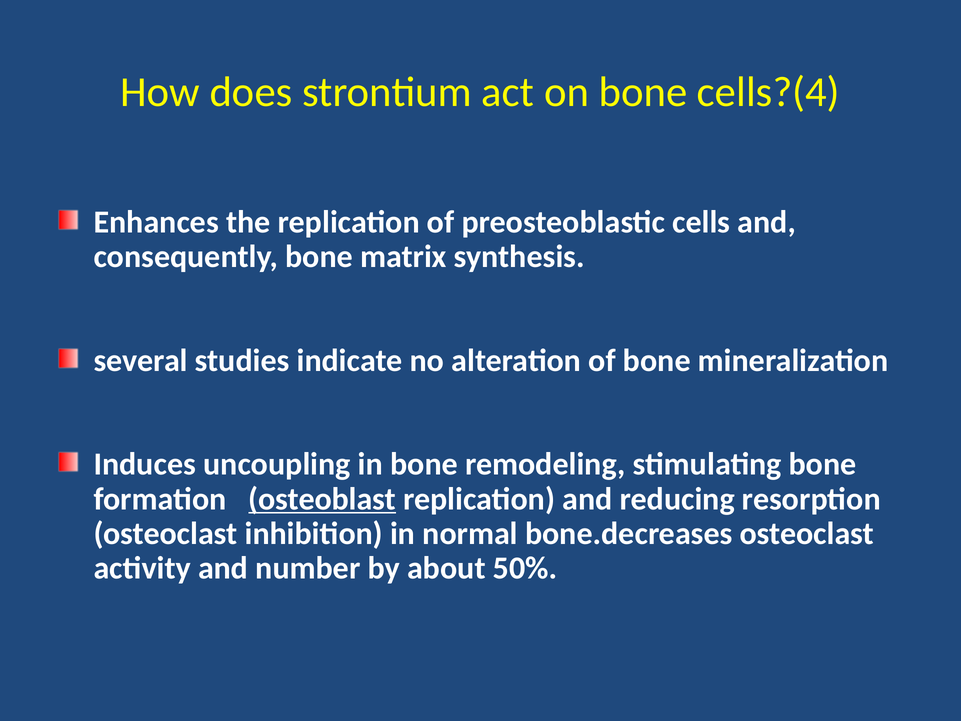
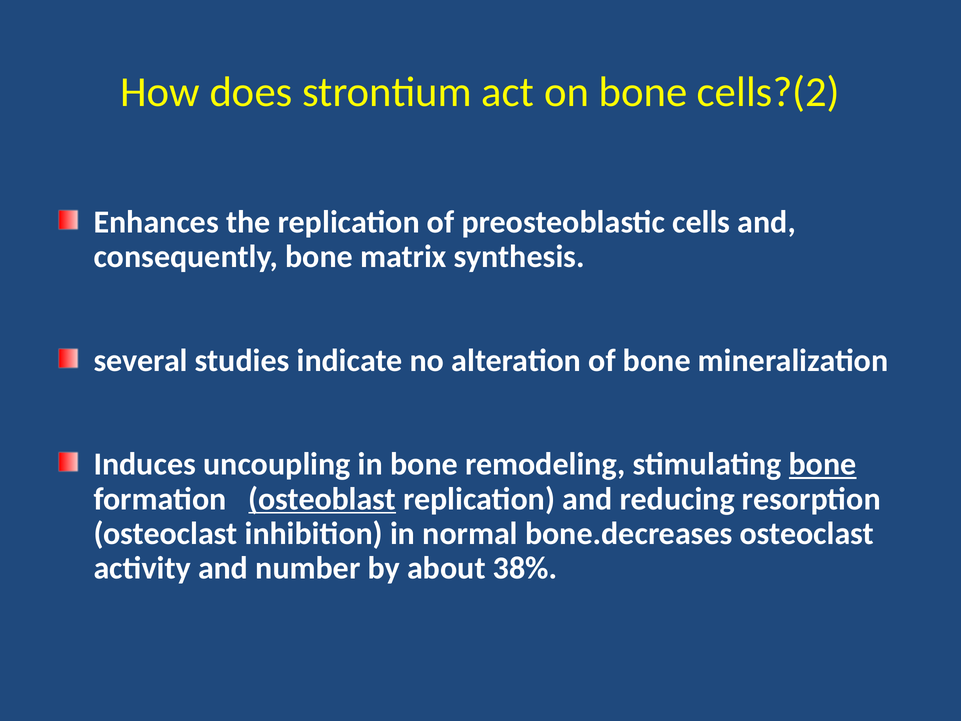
cells?(4: cells?(4 -> cells?(2
bone at (823, 464) underline: none -> present
50%: 50% -> 38%
